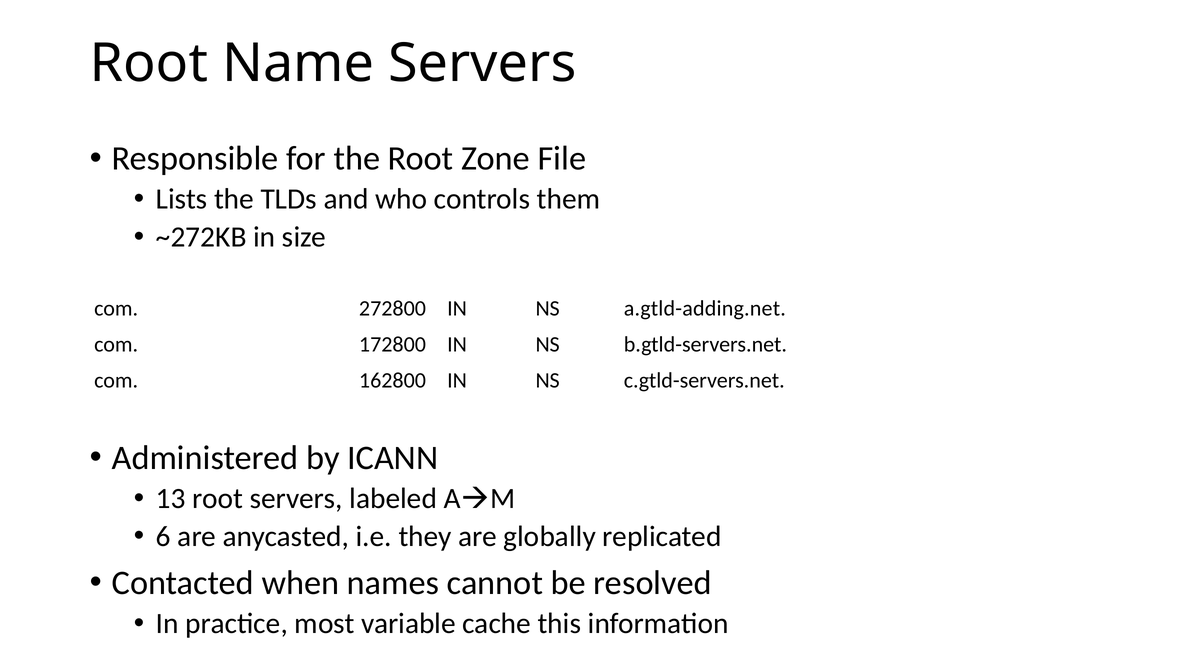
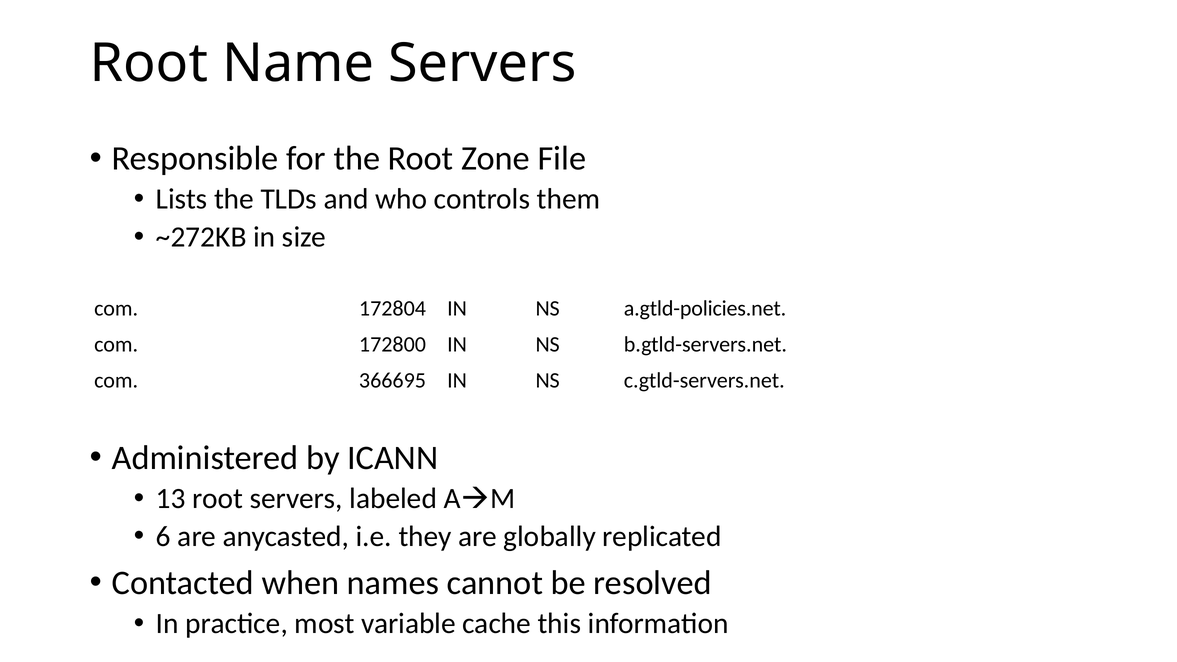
272800: 272800 -> 172804
a.gtld-adding.net: a.gtld-adding.net -> a.gtld-policies.net
162800: 162800 -> 366695
